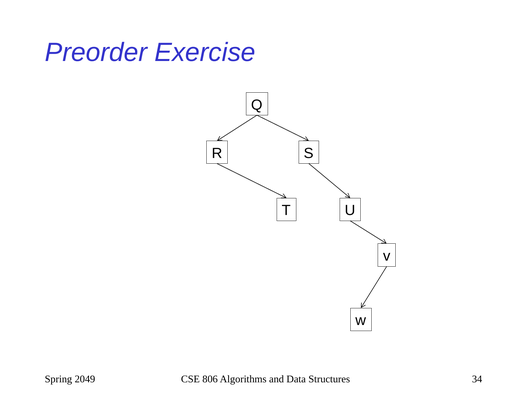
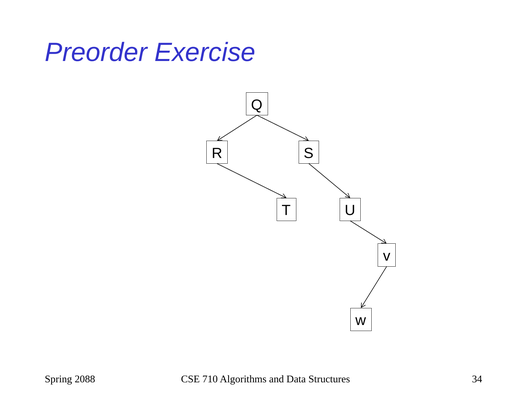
2049: 2049 -> 2088
806: 806 -> 710
